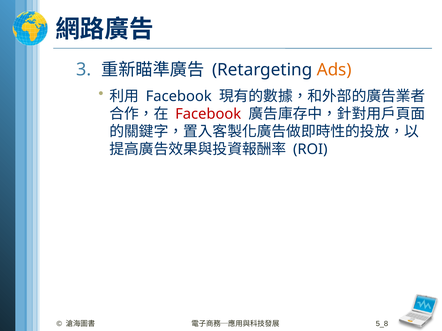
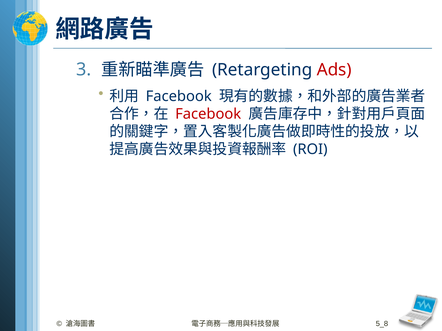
Ads colour: orange -> red
